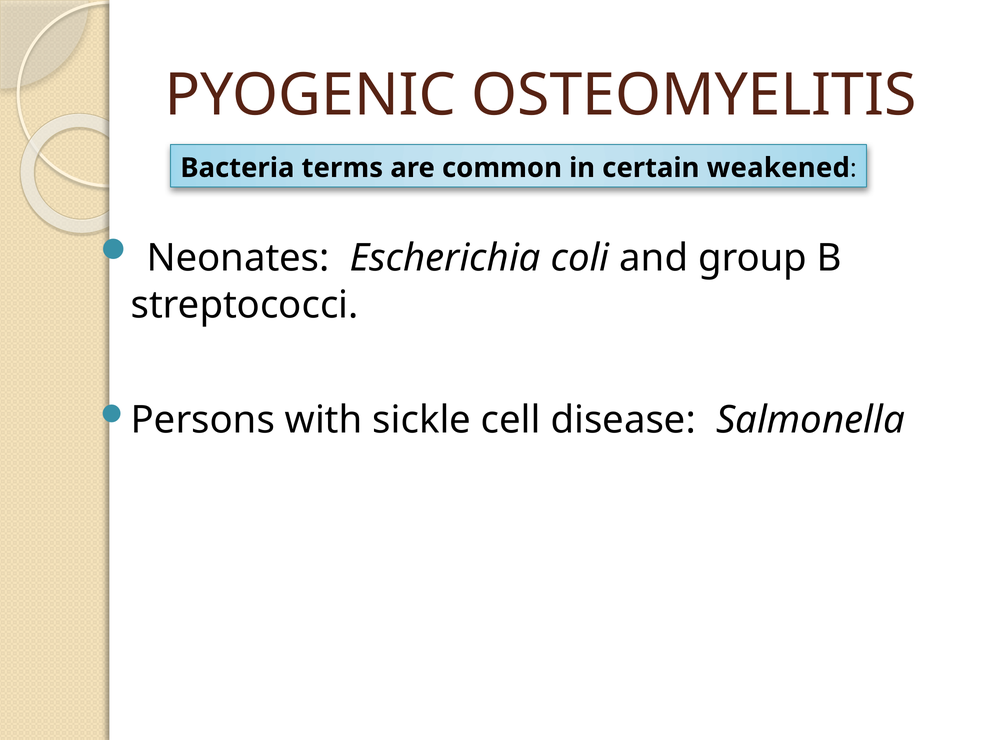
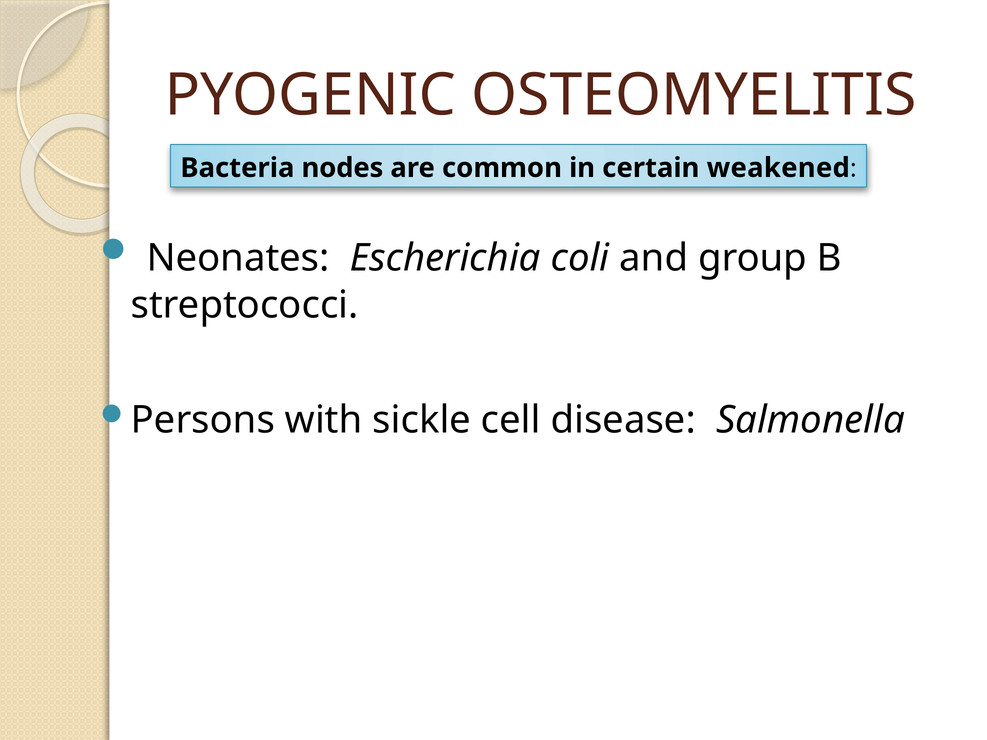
terms: terms -> nodes
